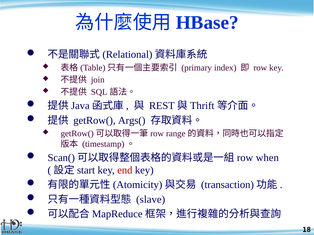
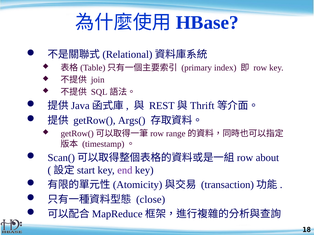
when: when -> about
end colour: red -> purple
slave: slave -> close
